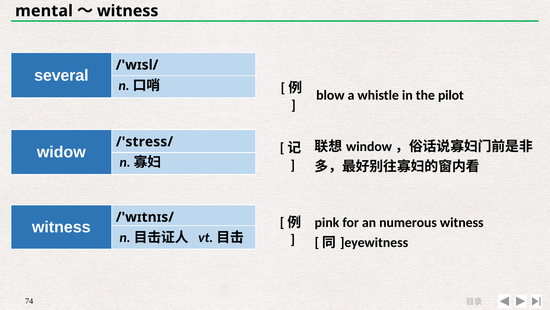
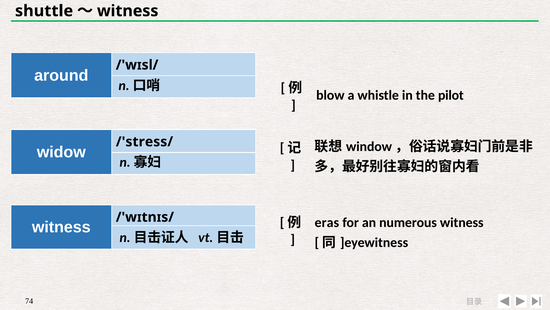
mental: mental -> shuttle
several: several -> around
pink: pink -> eras
